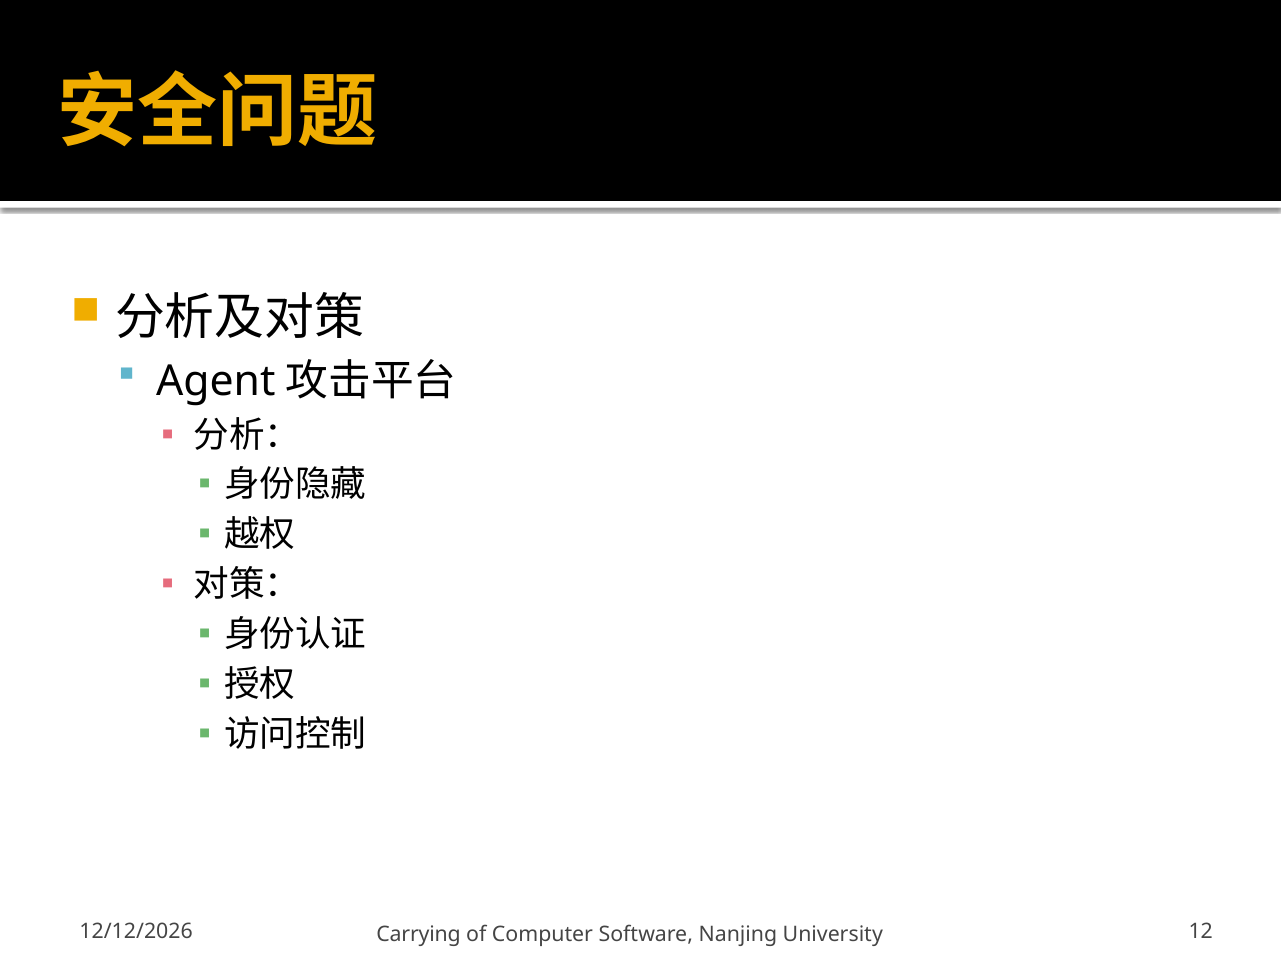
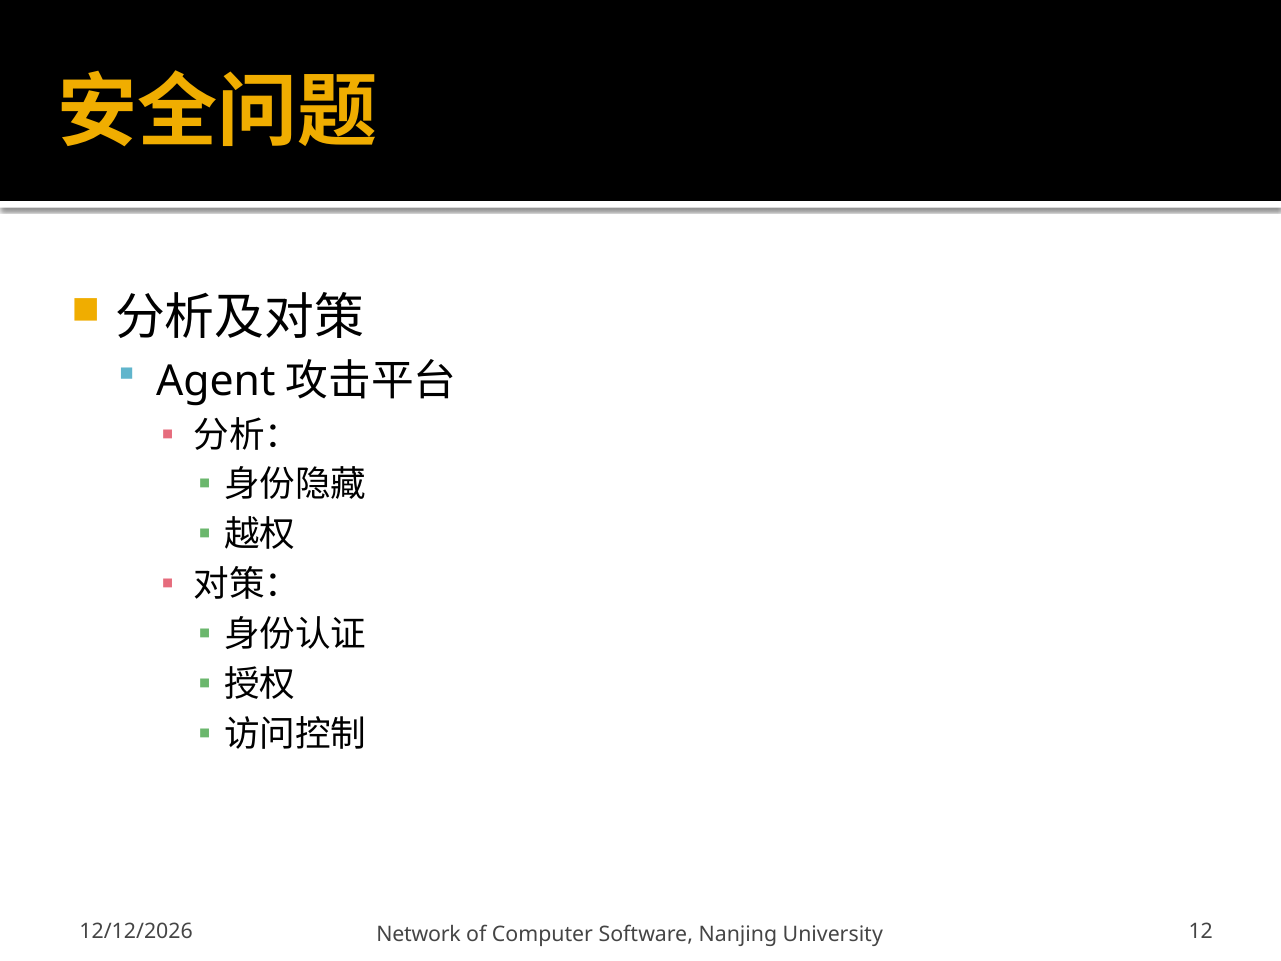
Carrying: Carrying -> Network
